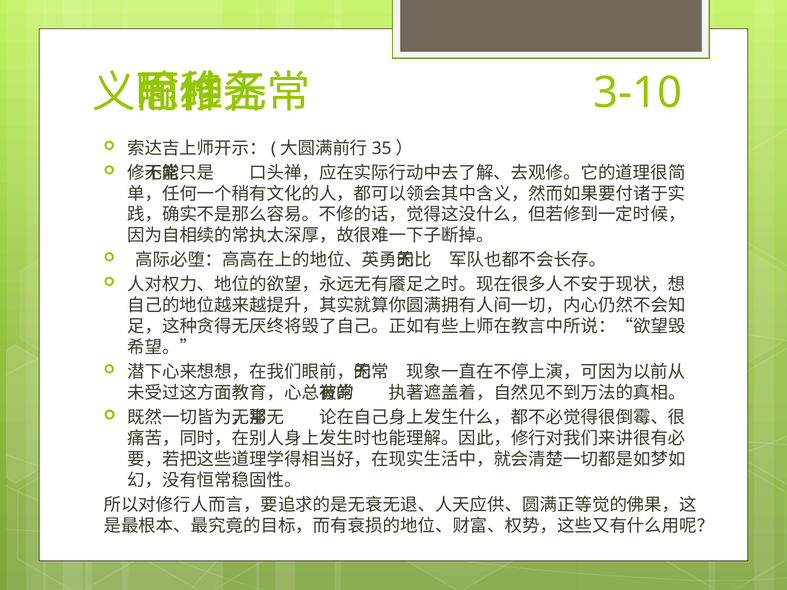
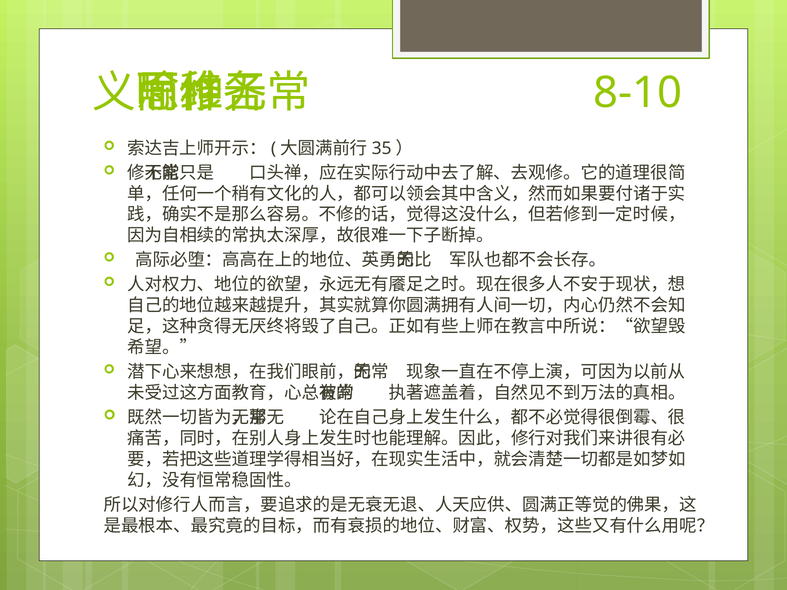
3-10: 3-10 -> 8-10
